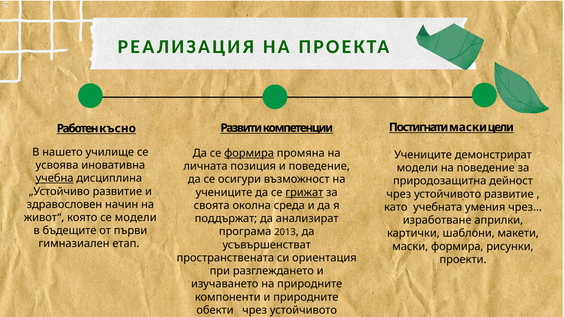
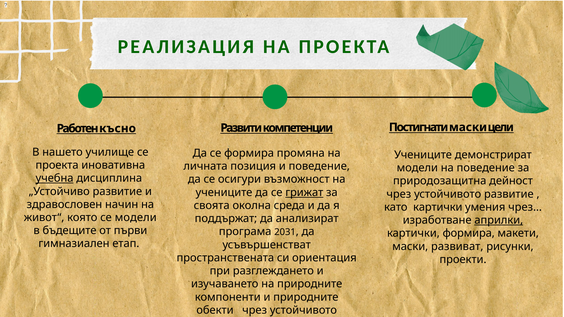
формира at (249, 153) underline: present -> none
усвоява at (57, 165): усвоява -> проекта
като учебната: учебната -> картички
априлки underline: none -> present
2013: 2013 -> 2031
картички шаблони: шаблони -> формира
маски формира: формира -> развиват
